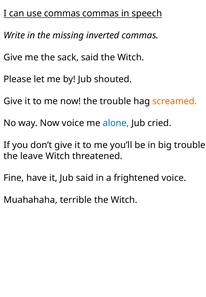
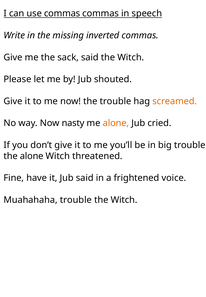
Now voice: voice -> nasty
alone at (116, 123) colour: blue -> orange
the leave: leave -> alone
Muahahaha terrible: terrible -> trouble
